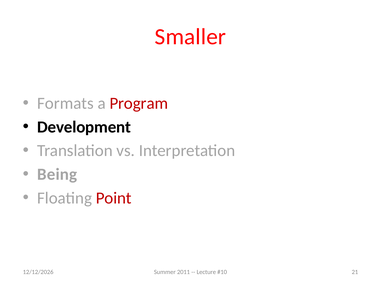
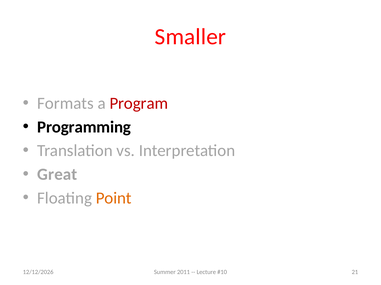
Development: Development -> Programming
Being: Being -> Great
Point colour: red -> orange
